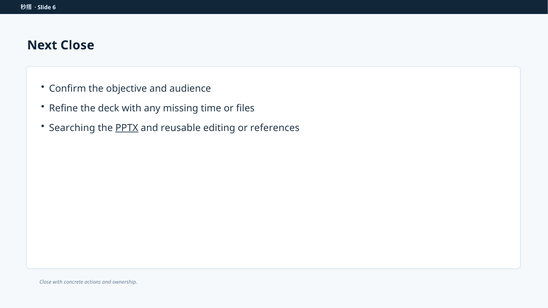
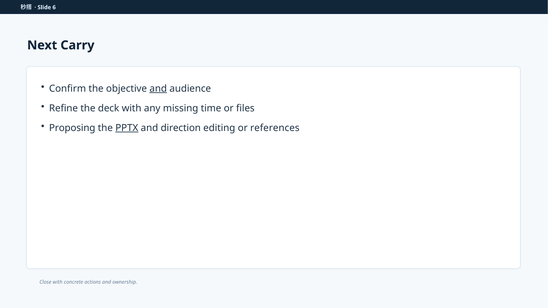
Next Close: Close -> Carry
and at (158, 89) underline: none -> present
Searching: Searching -> Proposing
reusable: reusable -> direction
